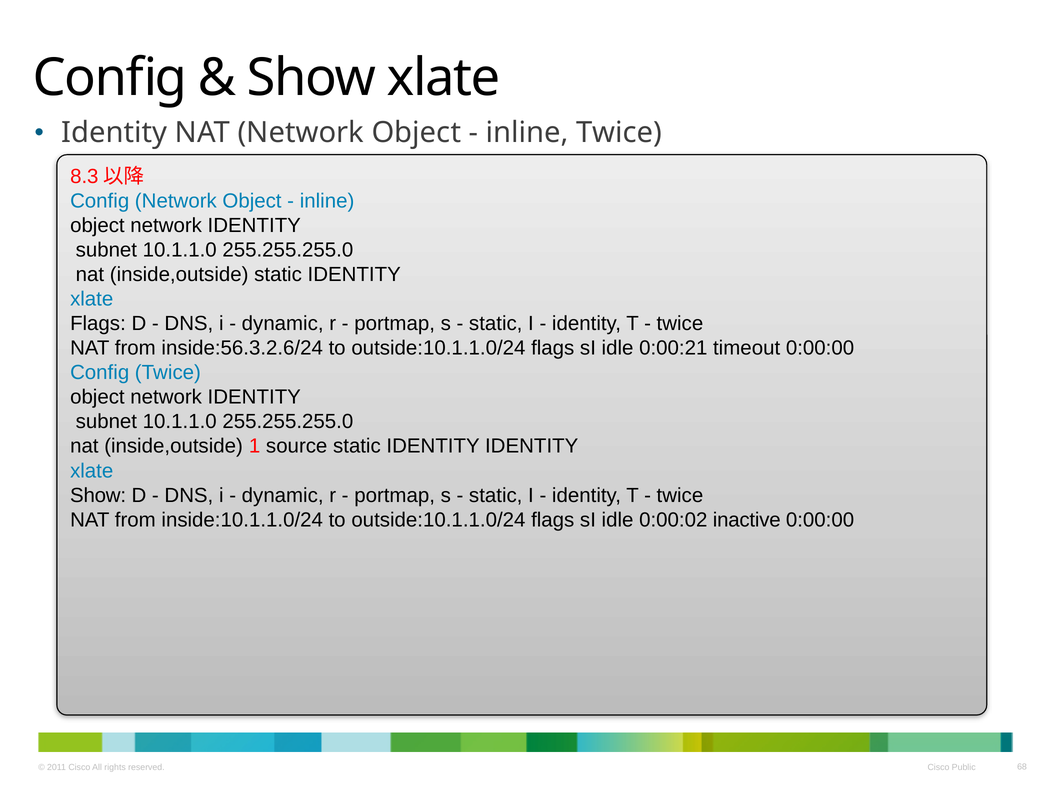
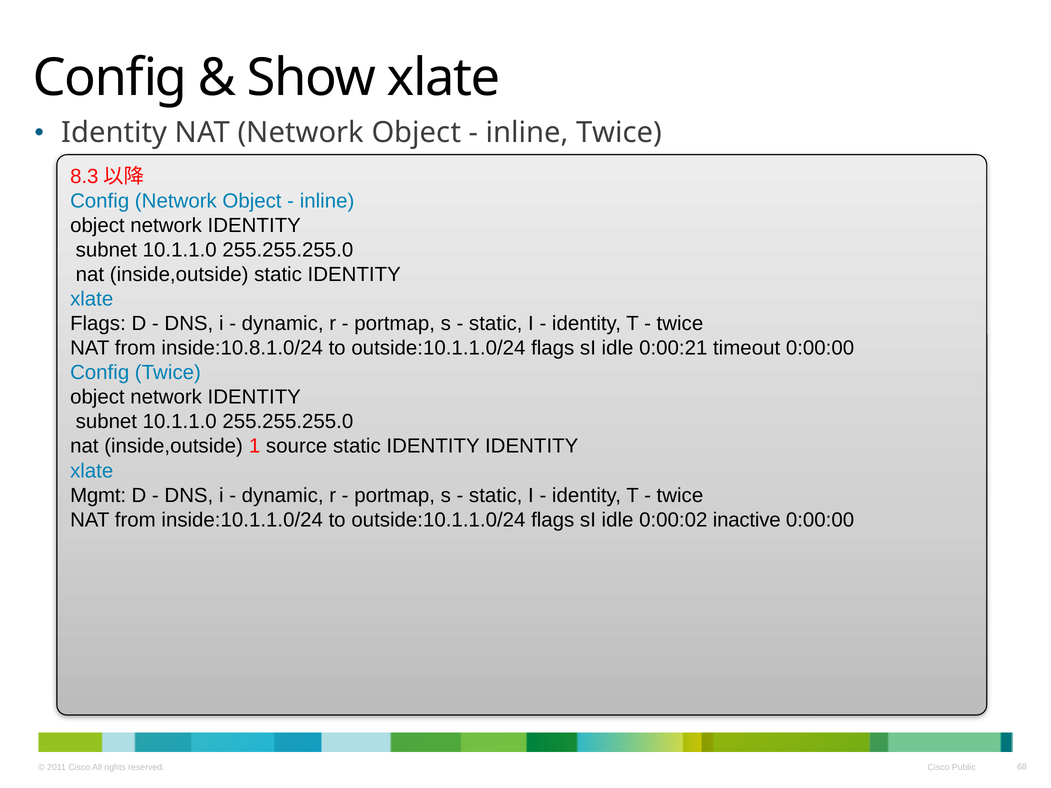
inside:56.3.2.6/24: inside:56.3.2.6/24 -> inside:10.8.1.0/24
Show at (98, 495): Show -> Mgmt
